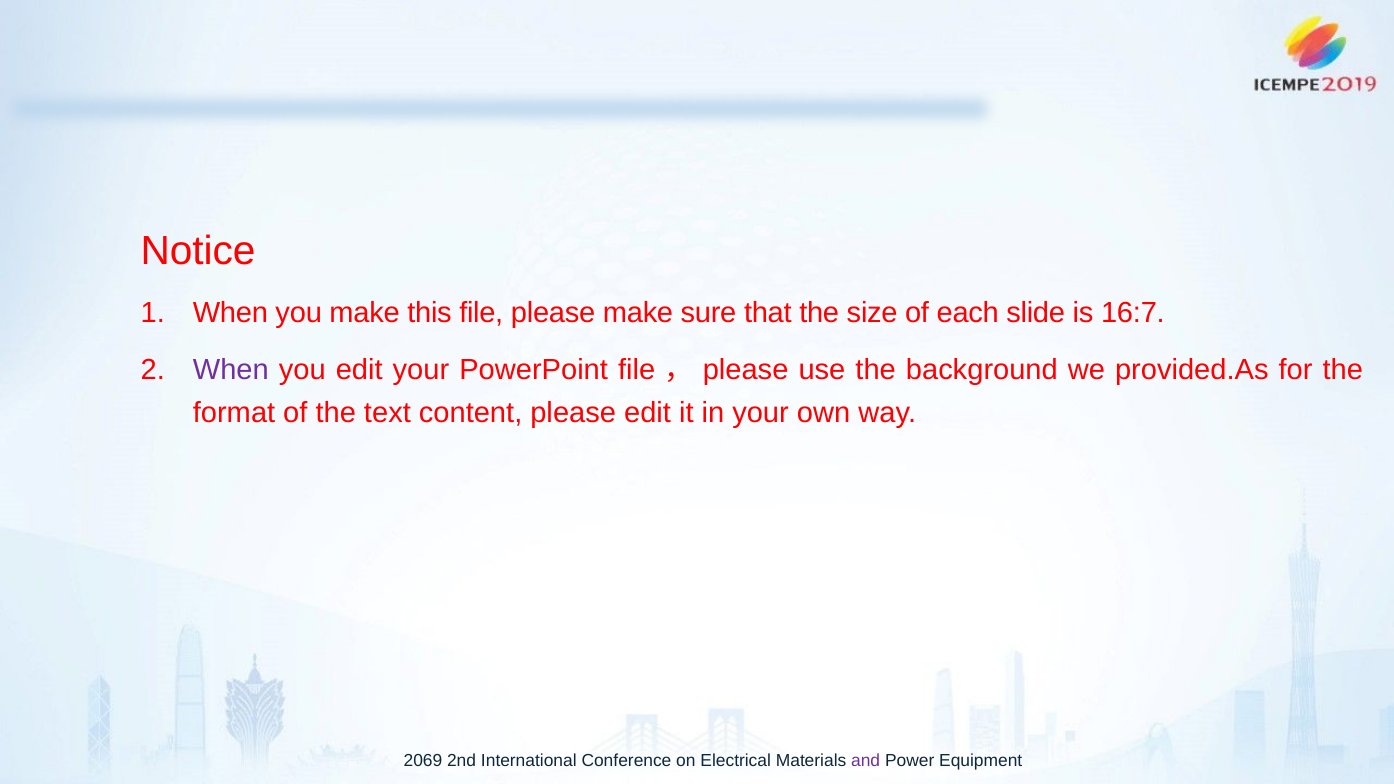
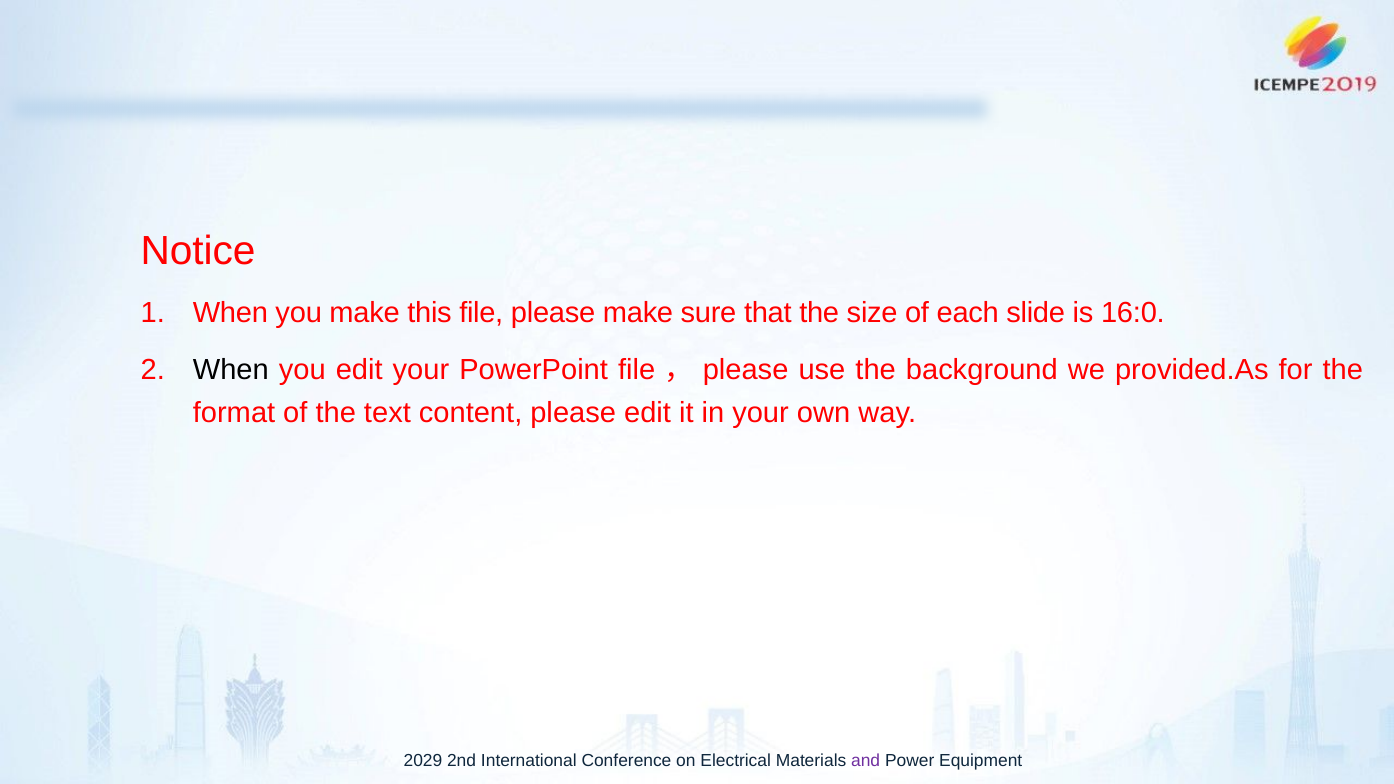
16:7: 16:7 -> 16:0
When at (231, 370) colour: purple -> black
2069: 2069 -> 2029
